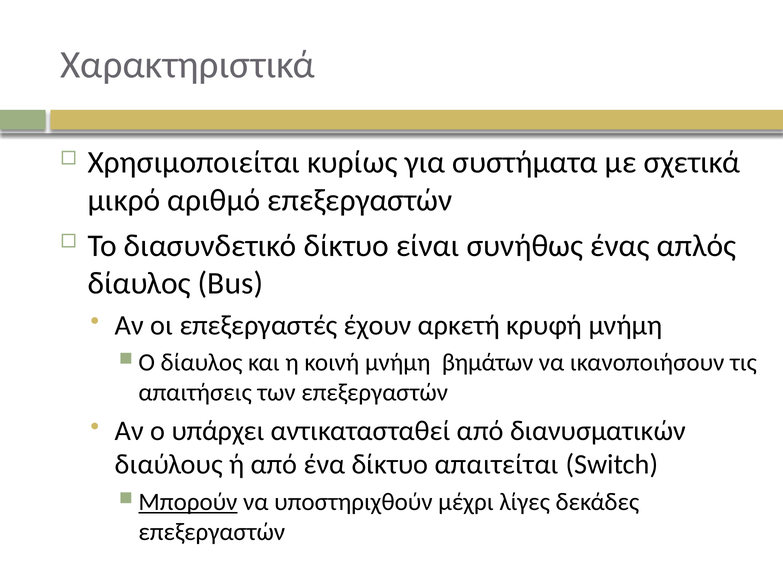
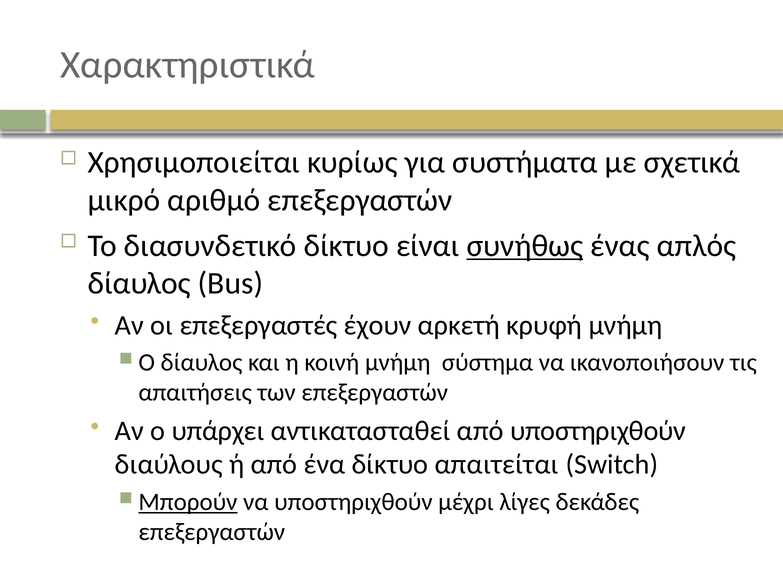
συνήθως underline: none -> present
βημάτων: βημάτων -> σύστημα
από διανυσματικών: διανυσματικών -> υποστηριχθούν
